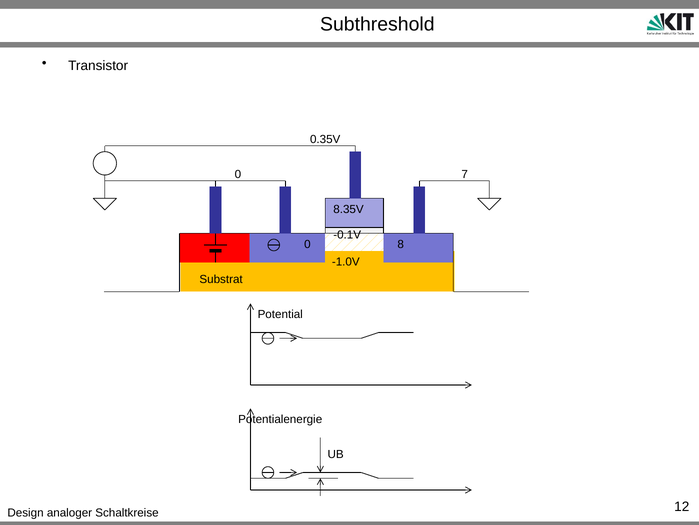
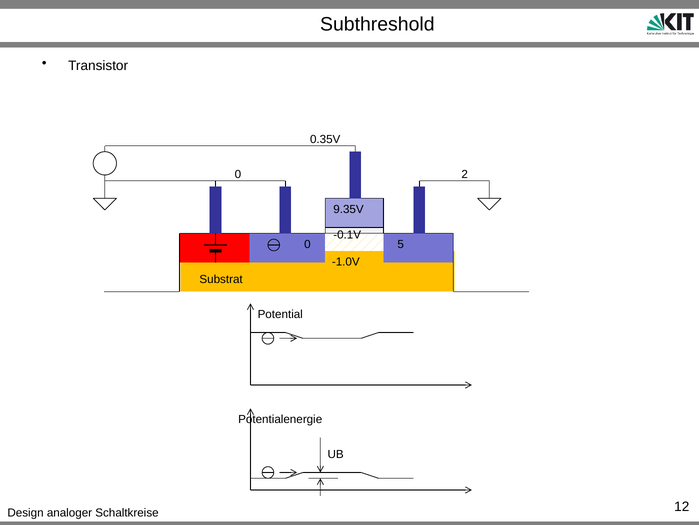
7: 7 -> 2
8.35V: 8.35V -> 9.35V
8: 8 -> 5
